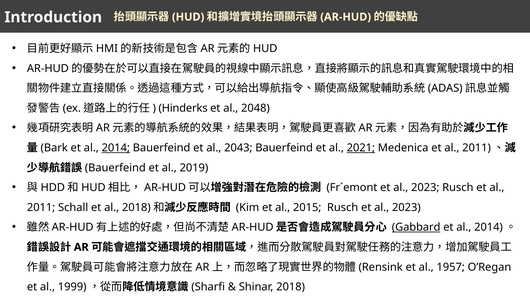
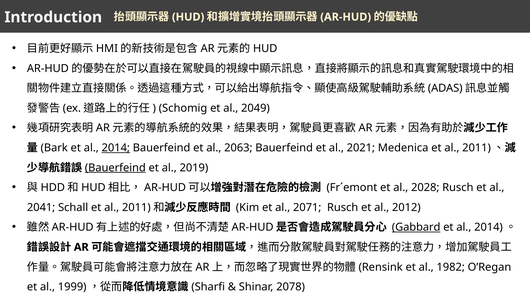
Hinderks: Hinderks -> Schomig
2048: 2048 -> 2049
2043: 2043 -> 2063
2021 underline: present -> none
Bauerfeind at (115, 168) underline: none -> present
Fr´emont et al 2023: 2023 -> 2028
2011 at (41, 208): 2011 -> 2041
Schall et al 2018: 2018 -> 2011
2015: 2015 -> 2071
Rusch et al 2023: 2023 -> 2012
1957: 1957 -> 1982
Shinar 2018: 2018 -> 2078
